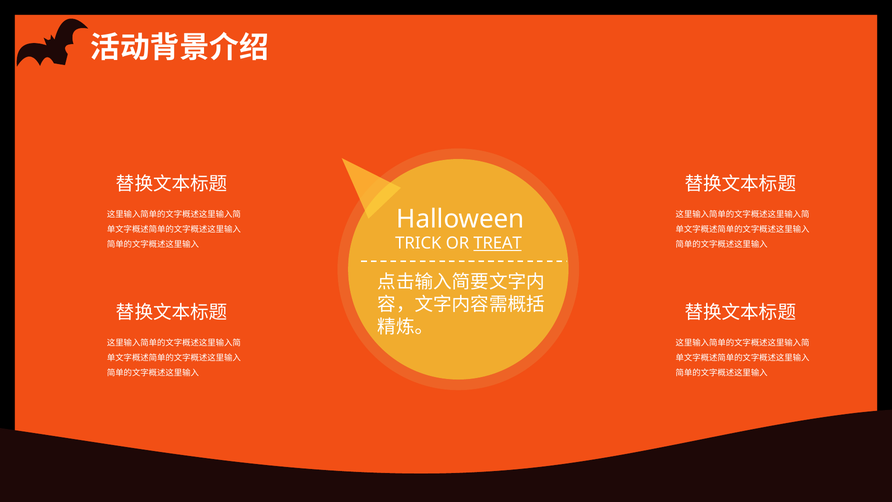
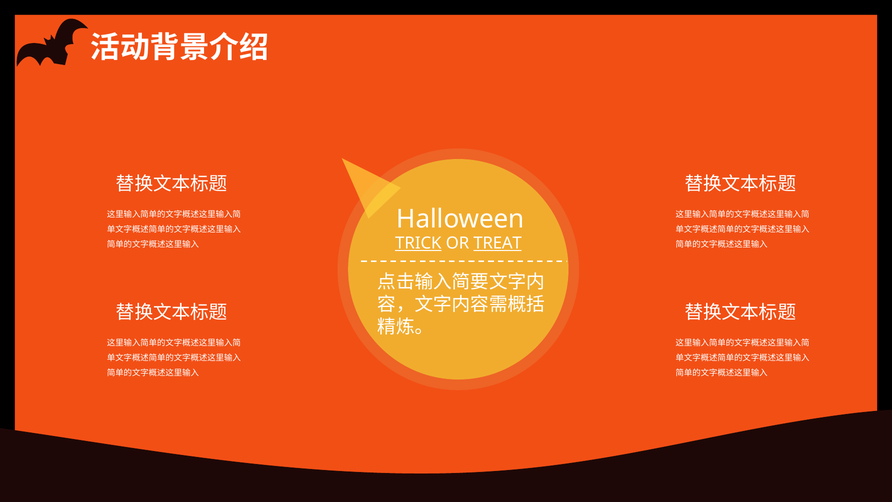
TRICK underline: none -> present
